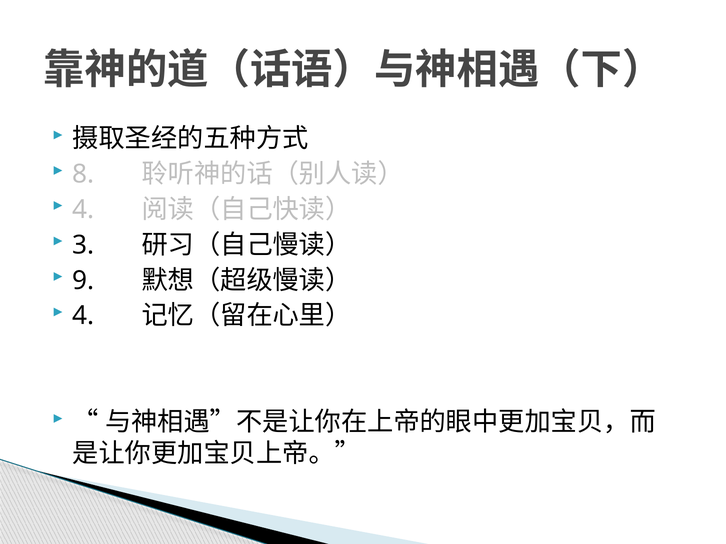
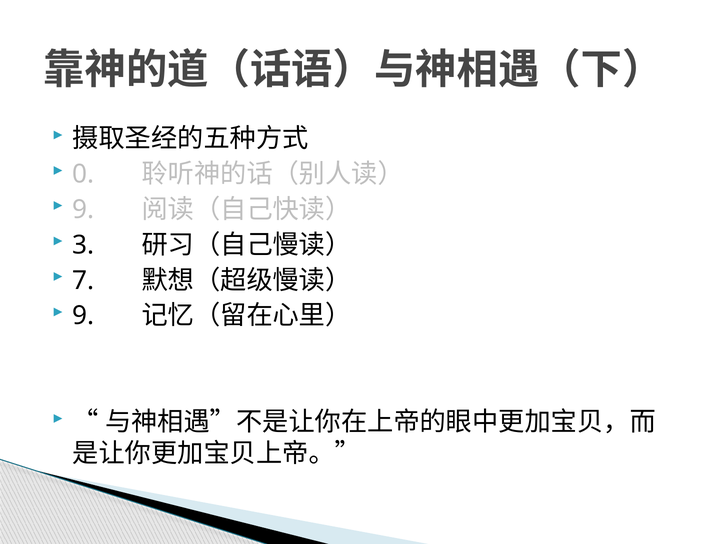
8: 8 -> 0
4 at (83, 210): 4 -> 9
9: 9 -> 7
4 at (83, 316): 4 -> 9
